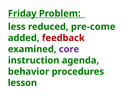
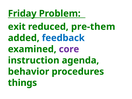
less: less -> exit
pre-come: pre-come -> pre-them
feedback colour: red -> blue
lesson: lesson -> things
